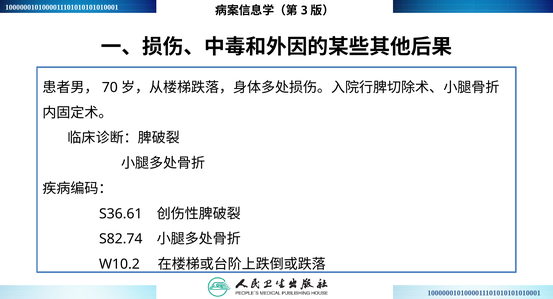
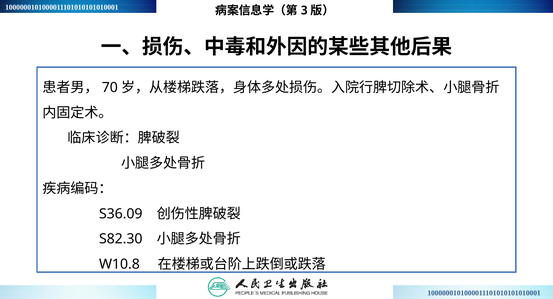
S36.61: S36.61 -> S36.09
S82.74: S82.74 -> S82.30
W10.2: W10.2 -> W10.8
